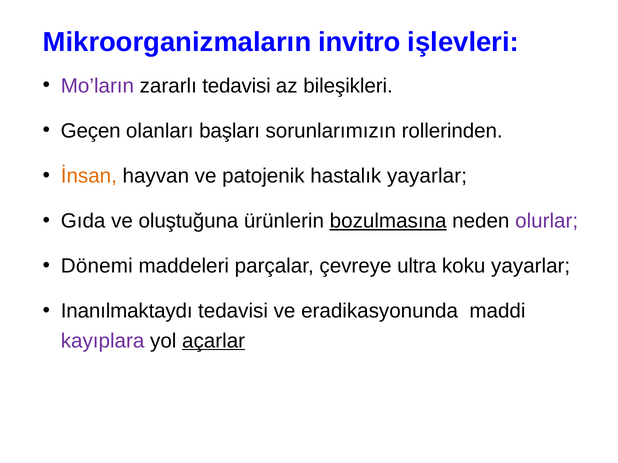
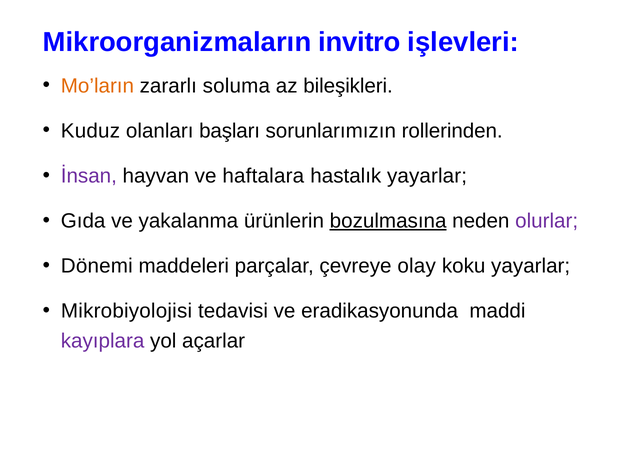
Mo’ların colour: purple -> orange
zararlı tedavisi: tedavisi -> soluma
Geçen: Geçen -> Kuduz
İnsan colour: orange -> purple
patojenik: patojenik -> haftalara
oluştuğuna: oluştuğuna -> yakalanma
ultra: ultra -> olay
Inanılmaktaydı: Inanılmaktaydı -> Mikrobiyolojisi
açarlar underline: present -> none
